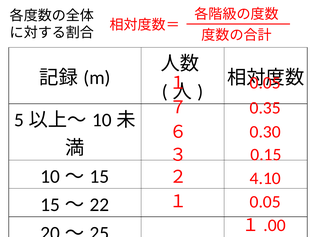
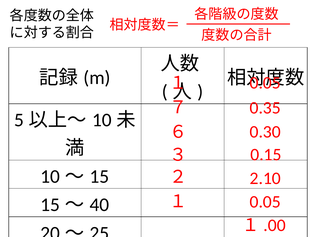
4.10: 4.10 -> 2.10
22: 22 -> 40
